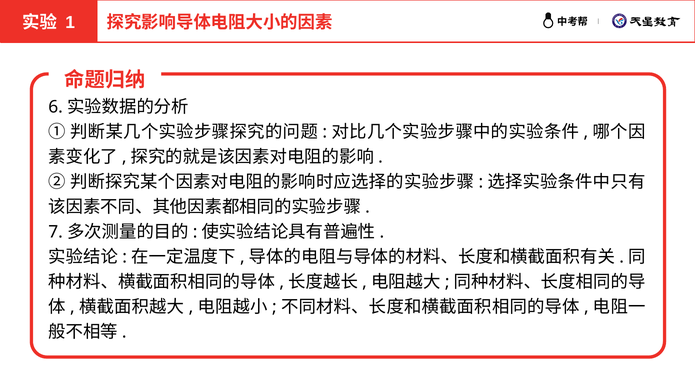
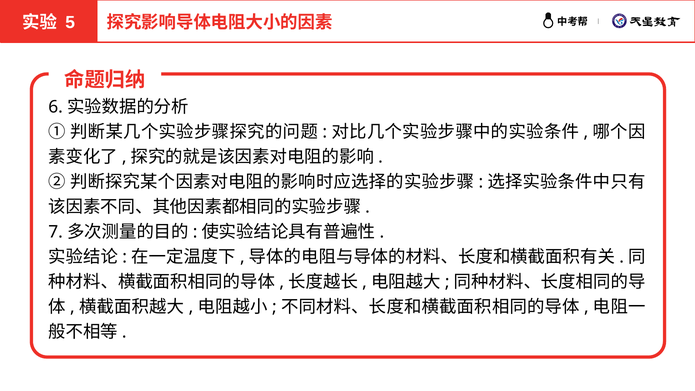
1: 1 -> 5
